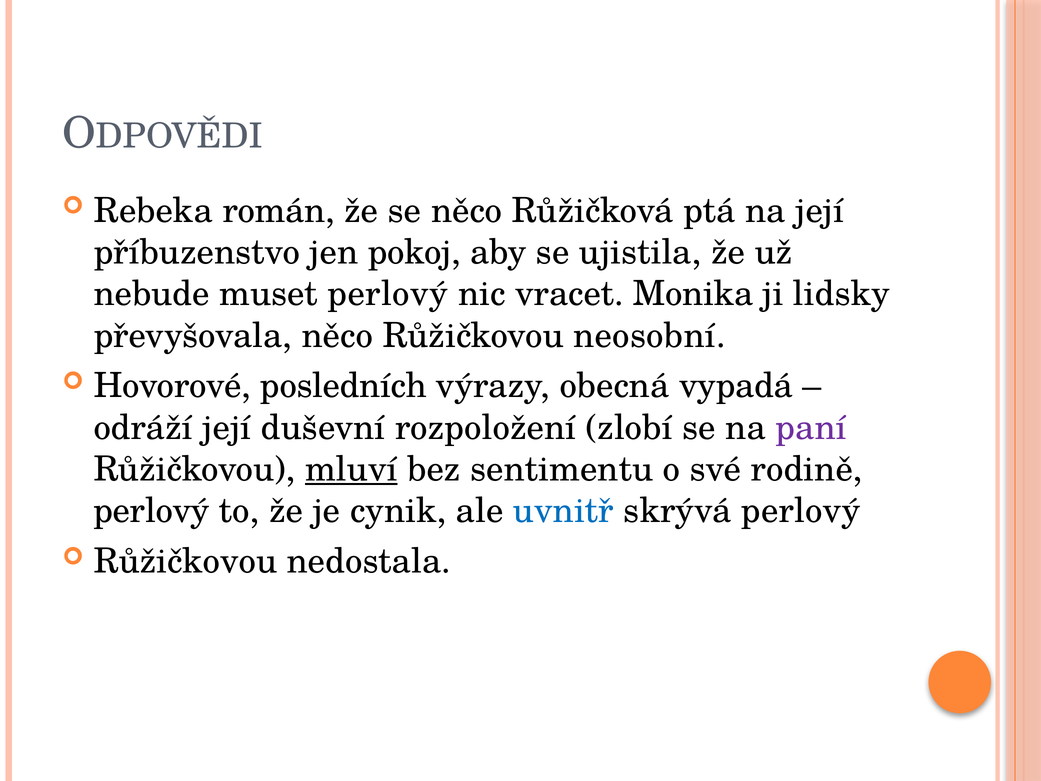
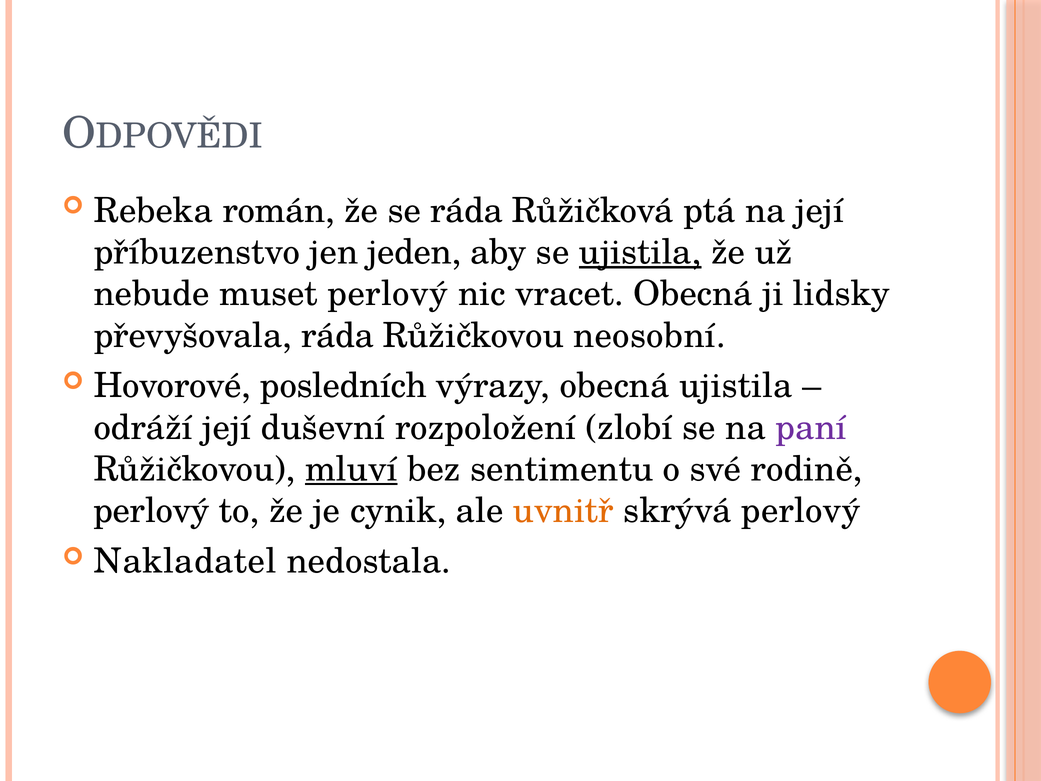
se něco: něco -> ráda
pokoj: pokoj -> jeden
ujistila at (640, 252) underline: none -> present
vracet Monika: Monika -> Obecná
převyšovala něco: něco -> ráda
obecná vypadá: vypadá -> ujistila
uvnitř colour: blue -> orange
Růžičkovou at (185, 561): Růžičkovou -> Nakladatel
